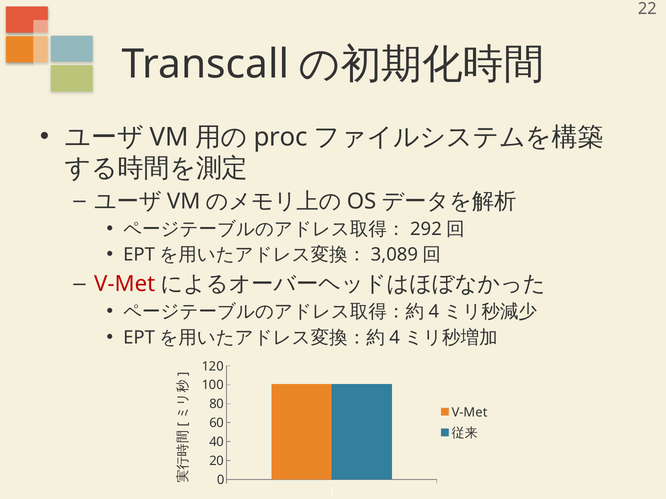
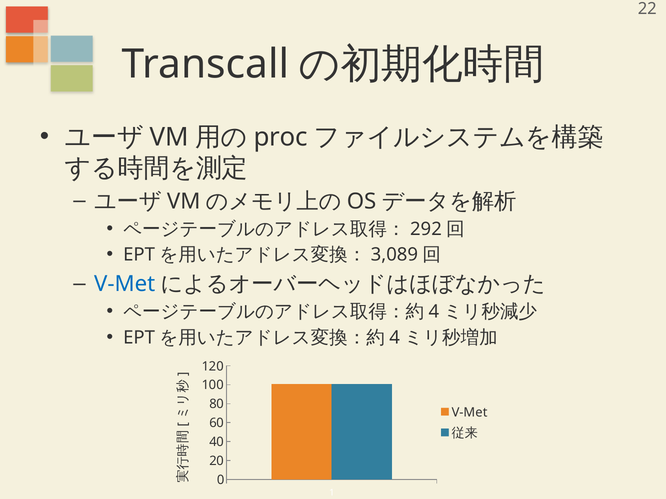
V-Met at (125, 284) colour: red -> blue
